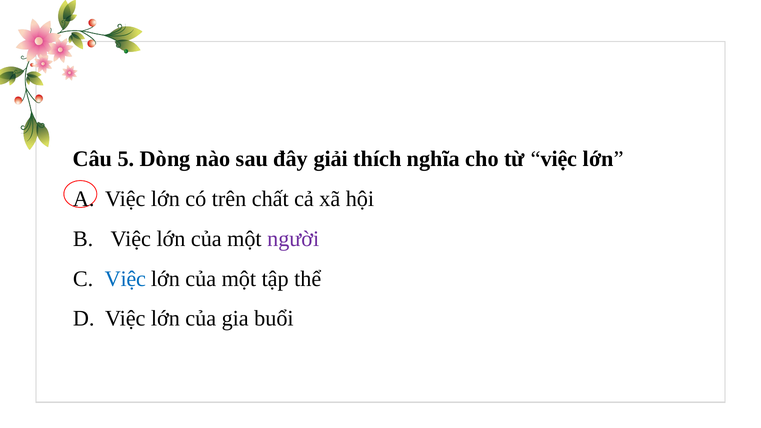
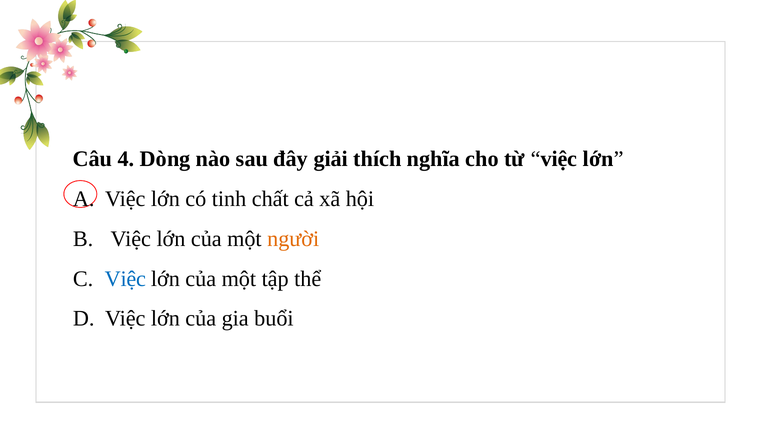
5: 5 -> 4
trên: trên -> tinh
người colour: purple -> orange
